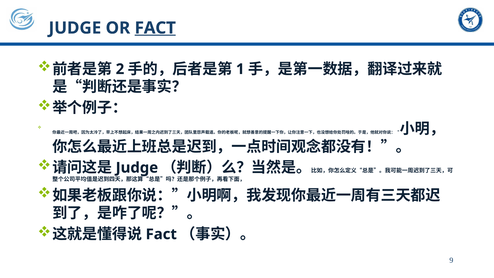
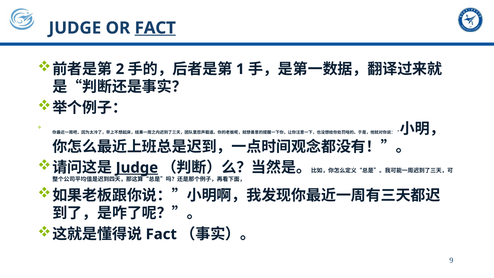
Judge at (137, 168) underline: none -> present
